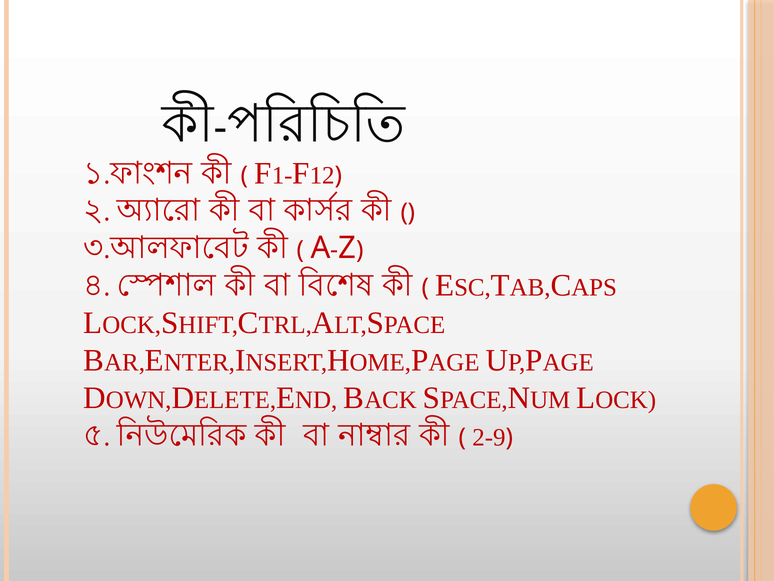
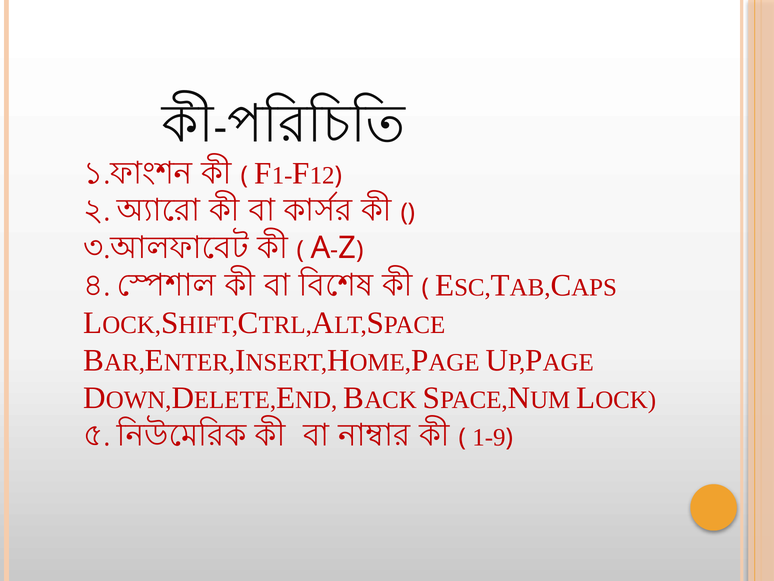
2-9: 2-9 -> 1-9
